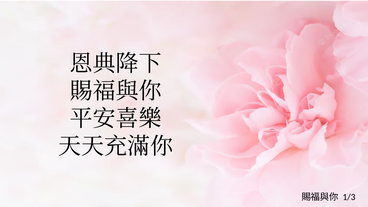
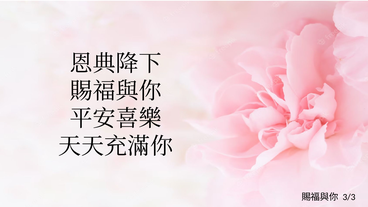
1/3: 1/3 -> 3/3
